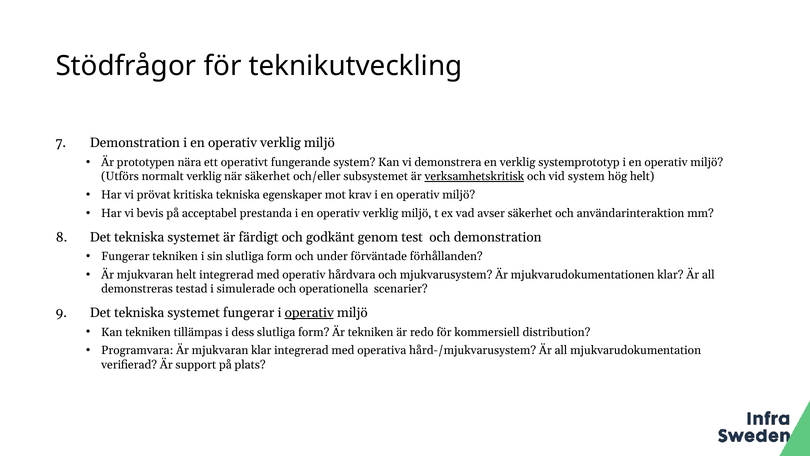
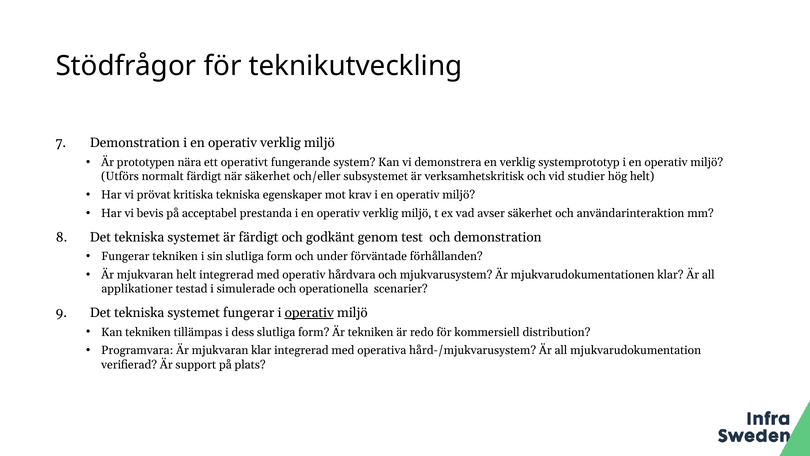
normalt verklig: verklig -> färdigt
verksamhetskritisk underline: present -> none
vid system: system -> studier
demonstreras: demonstreras -> applikationer
